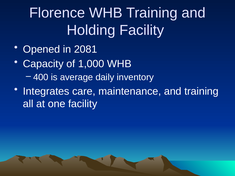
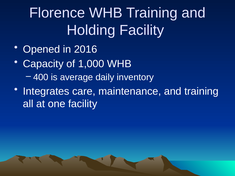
2081: 2081 -> 2016
